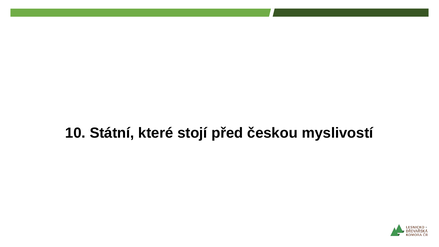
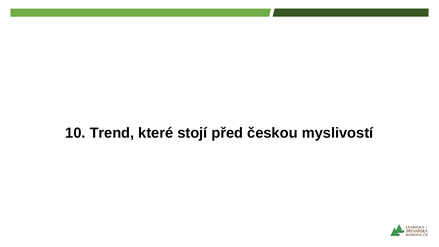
Státní: Státní -> Trend
